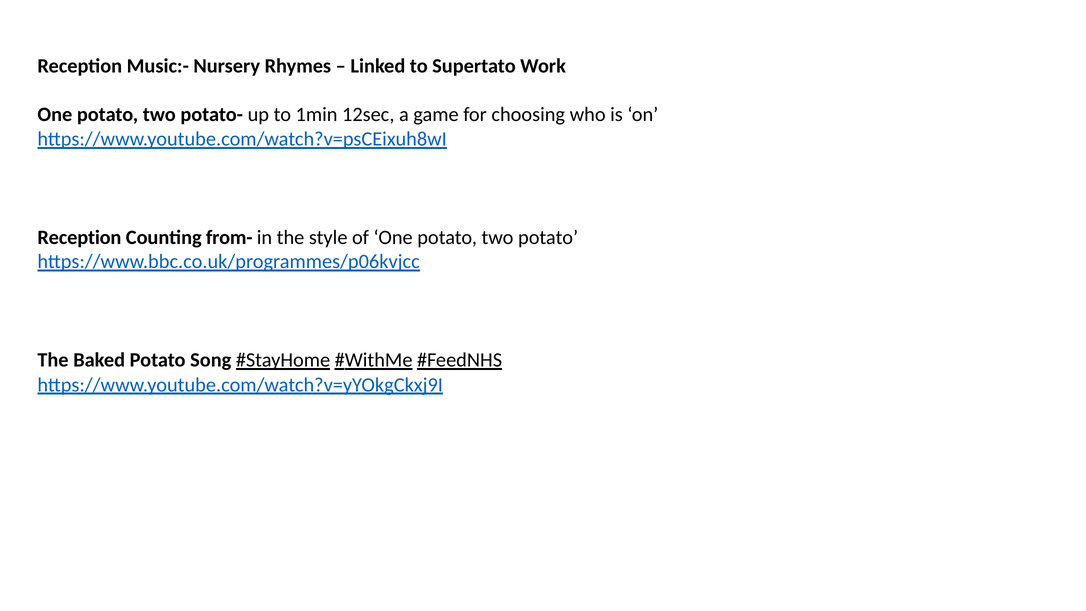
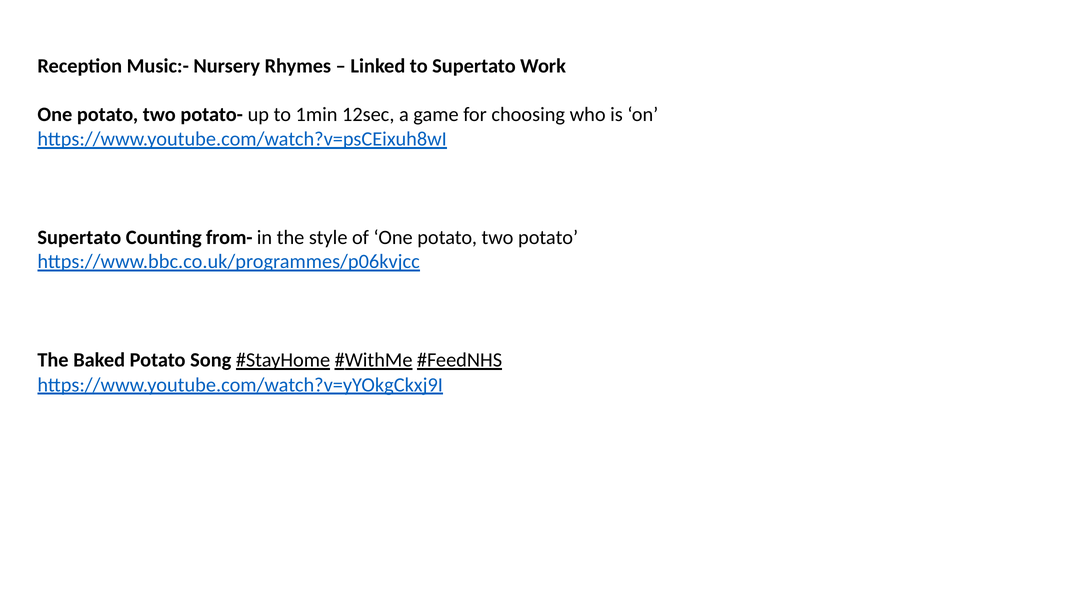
Reception at (79, 237): Reception -> Supertato
